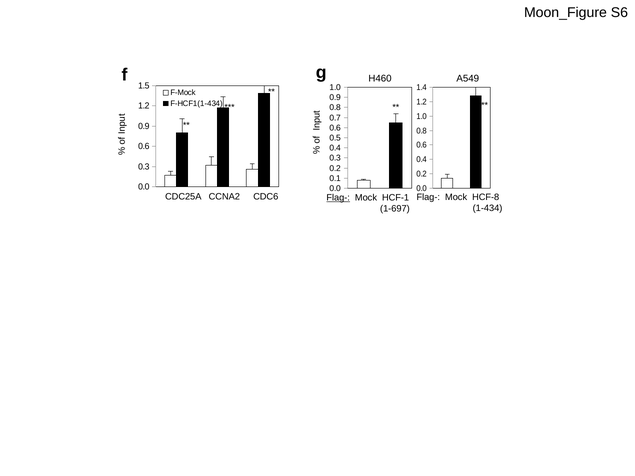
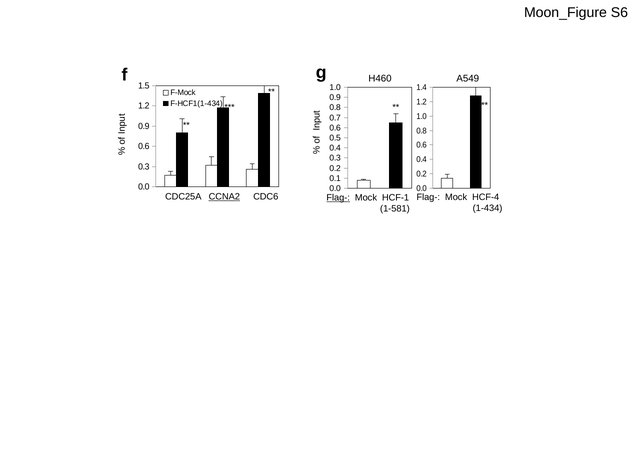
CCNA2 underline: none -> present
HCF-8: HCF-8 -> HCF-4
1-697: 1-697 -> 1-581
